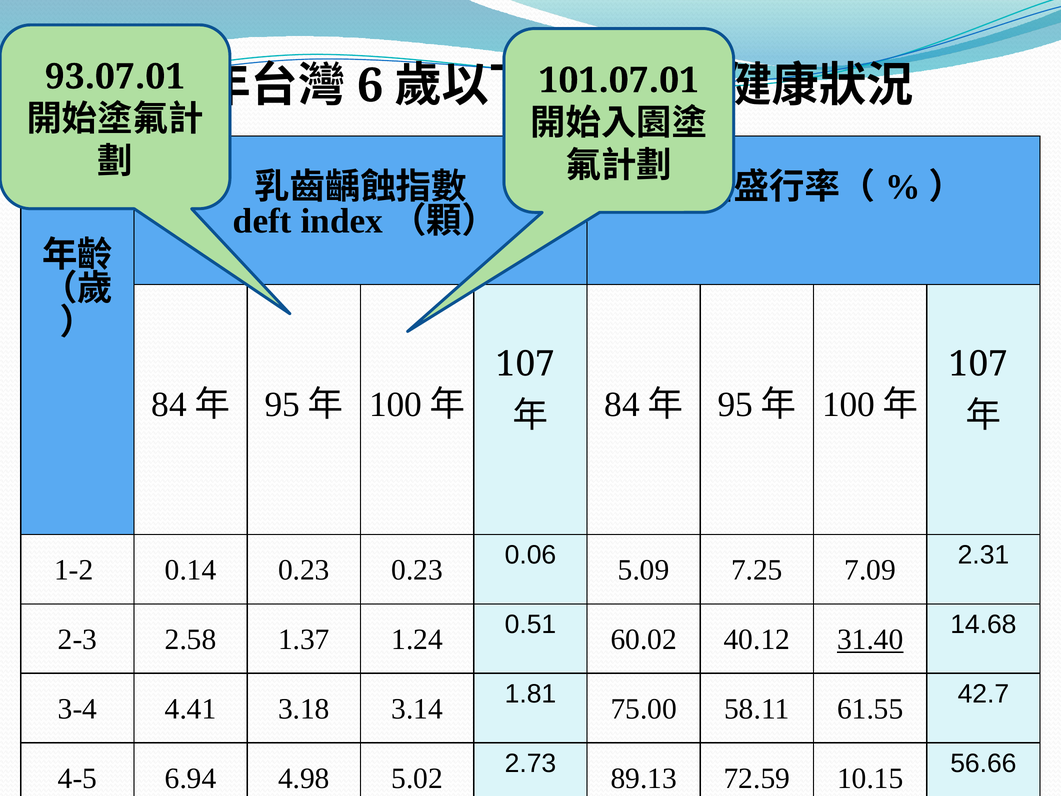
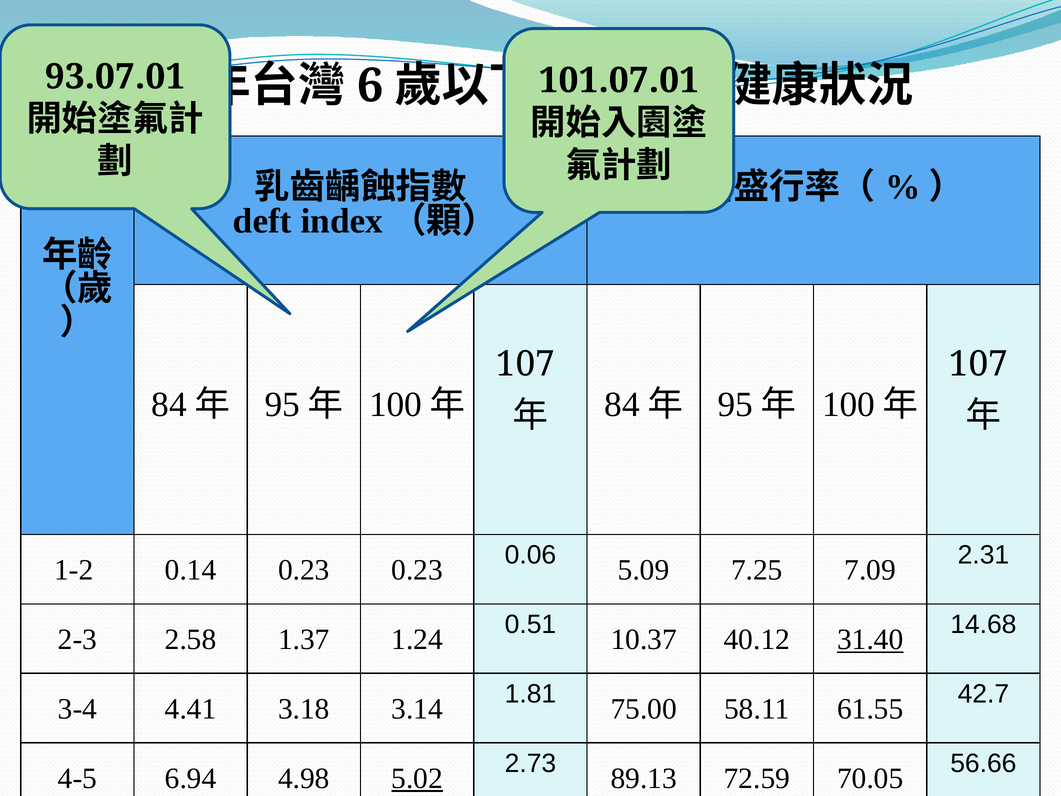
60.02: 60.02 -> 10.37
5.02 underline: none -> present
10.15: 10.15 -> 70.05
